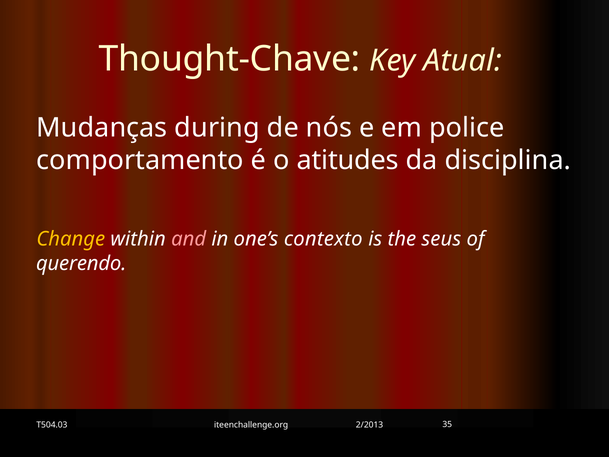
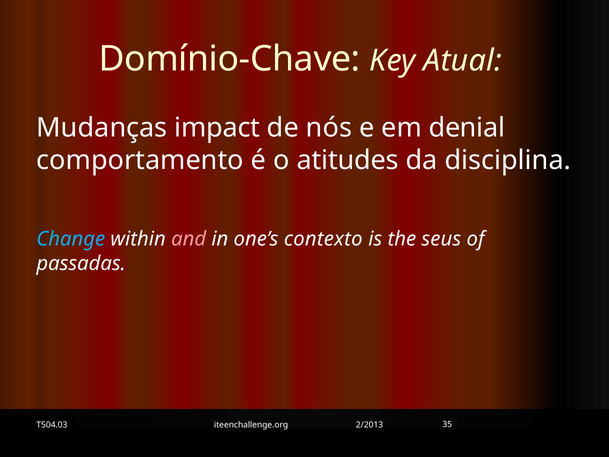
Thought-Chave: Thought-Chave -> Domínio-Chave
during: during -> impact
police: police -> denial
Change colour: yellow -> light blue
querendo: querendo -> passadas
